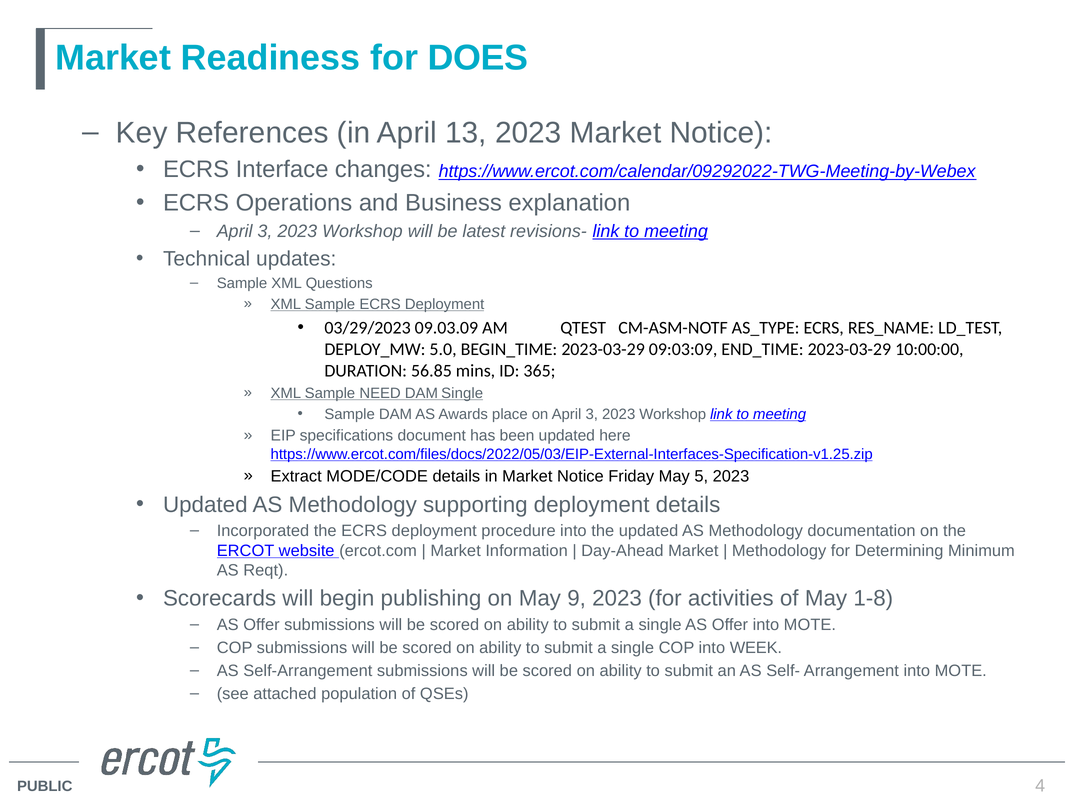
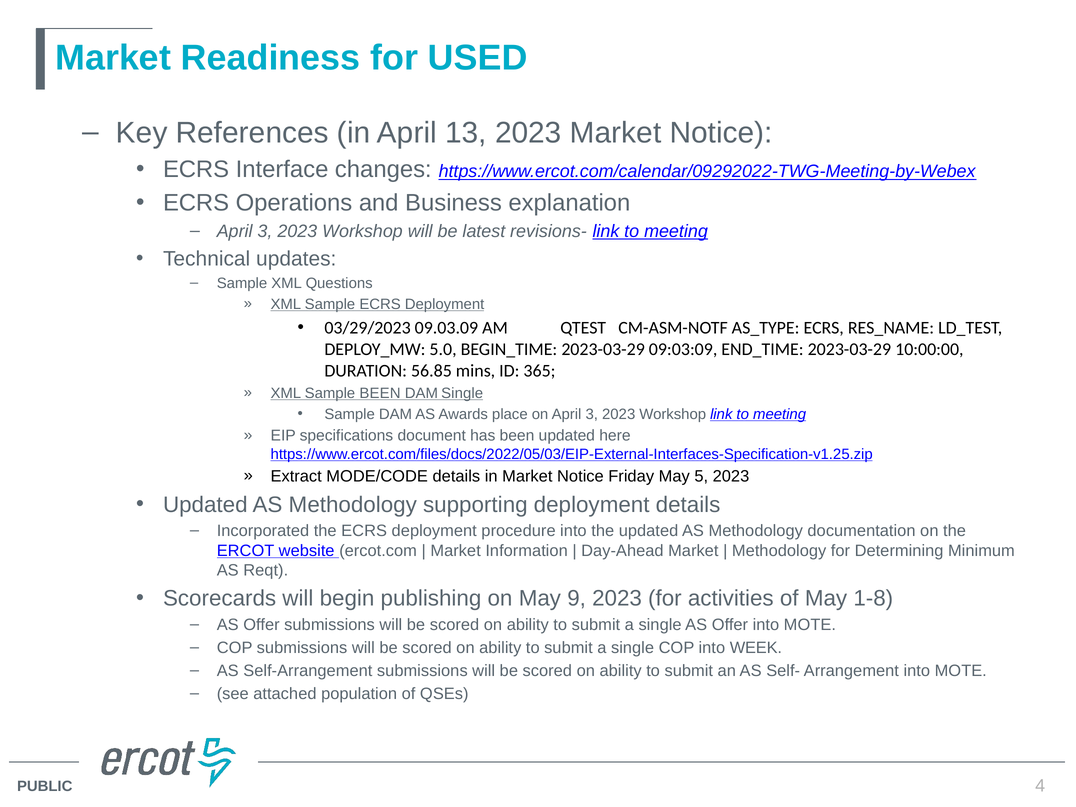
DOES: DOES -> USED
Sample NEED: NEED -> BEEN
